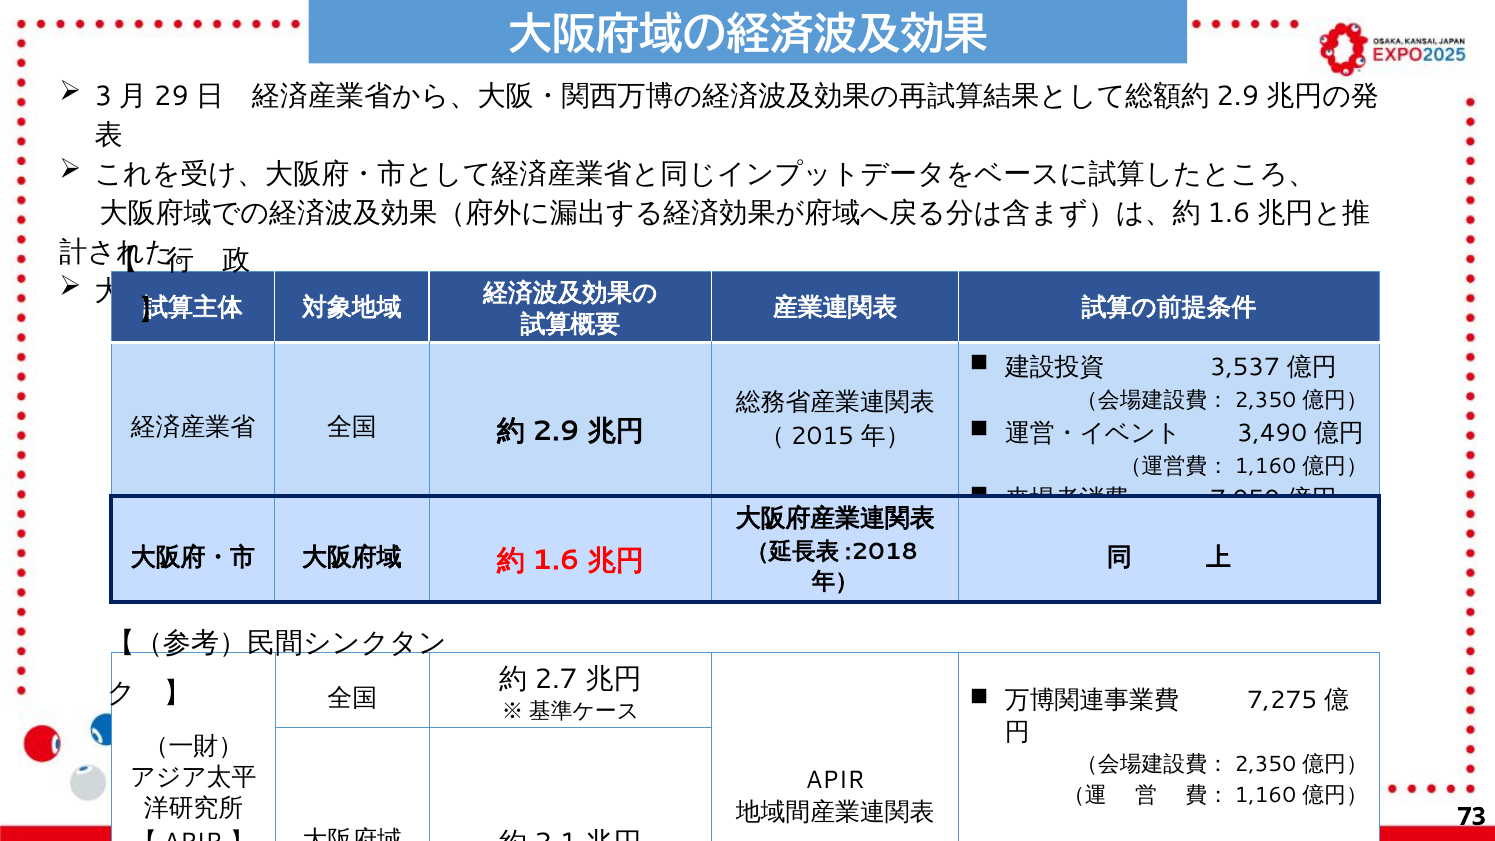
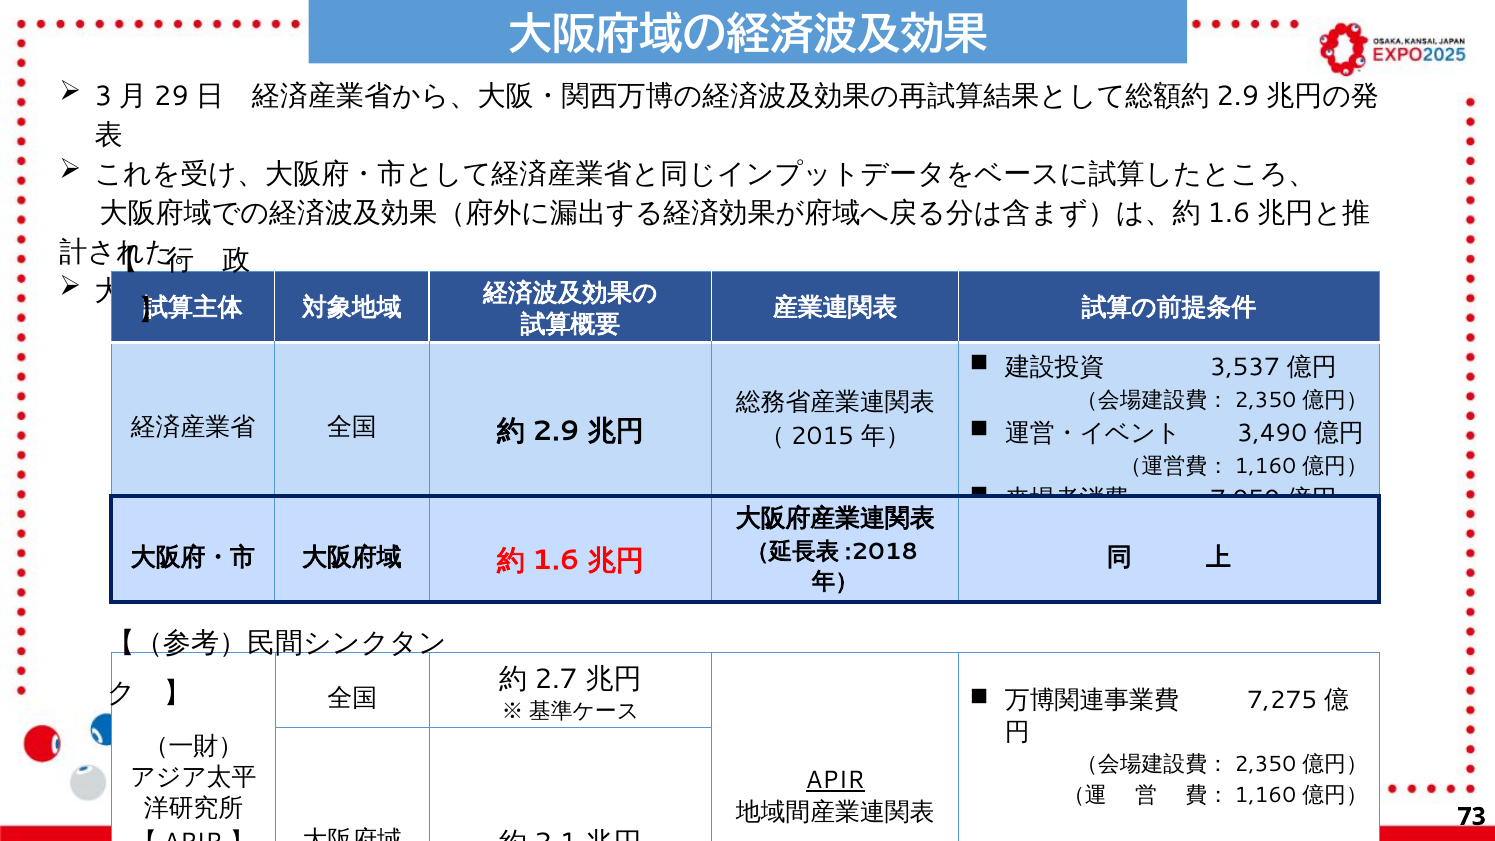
APIR underline: none -> present
